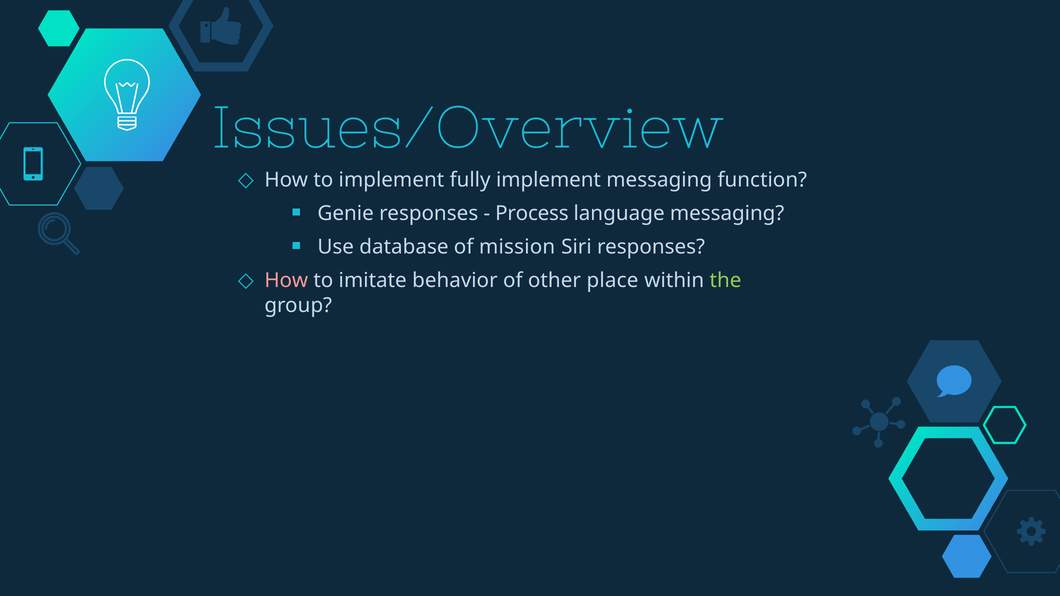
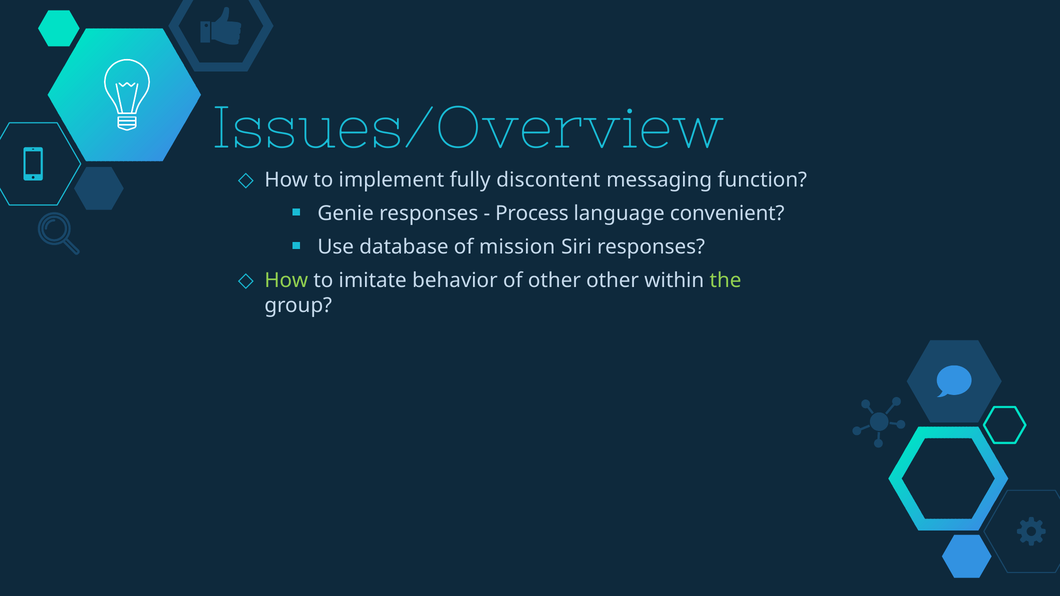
fully implement: implement -> discontent
language messaging: messaging -> convenient
How at (286, 281) colour: pink -> light green
other place: place -> other
